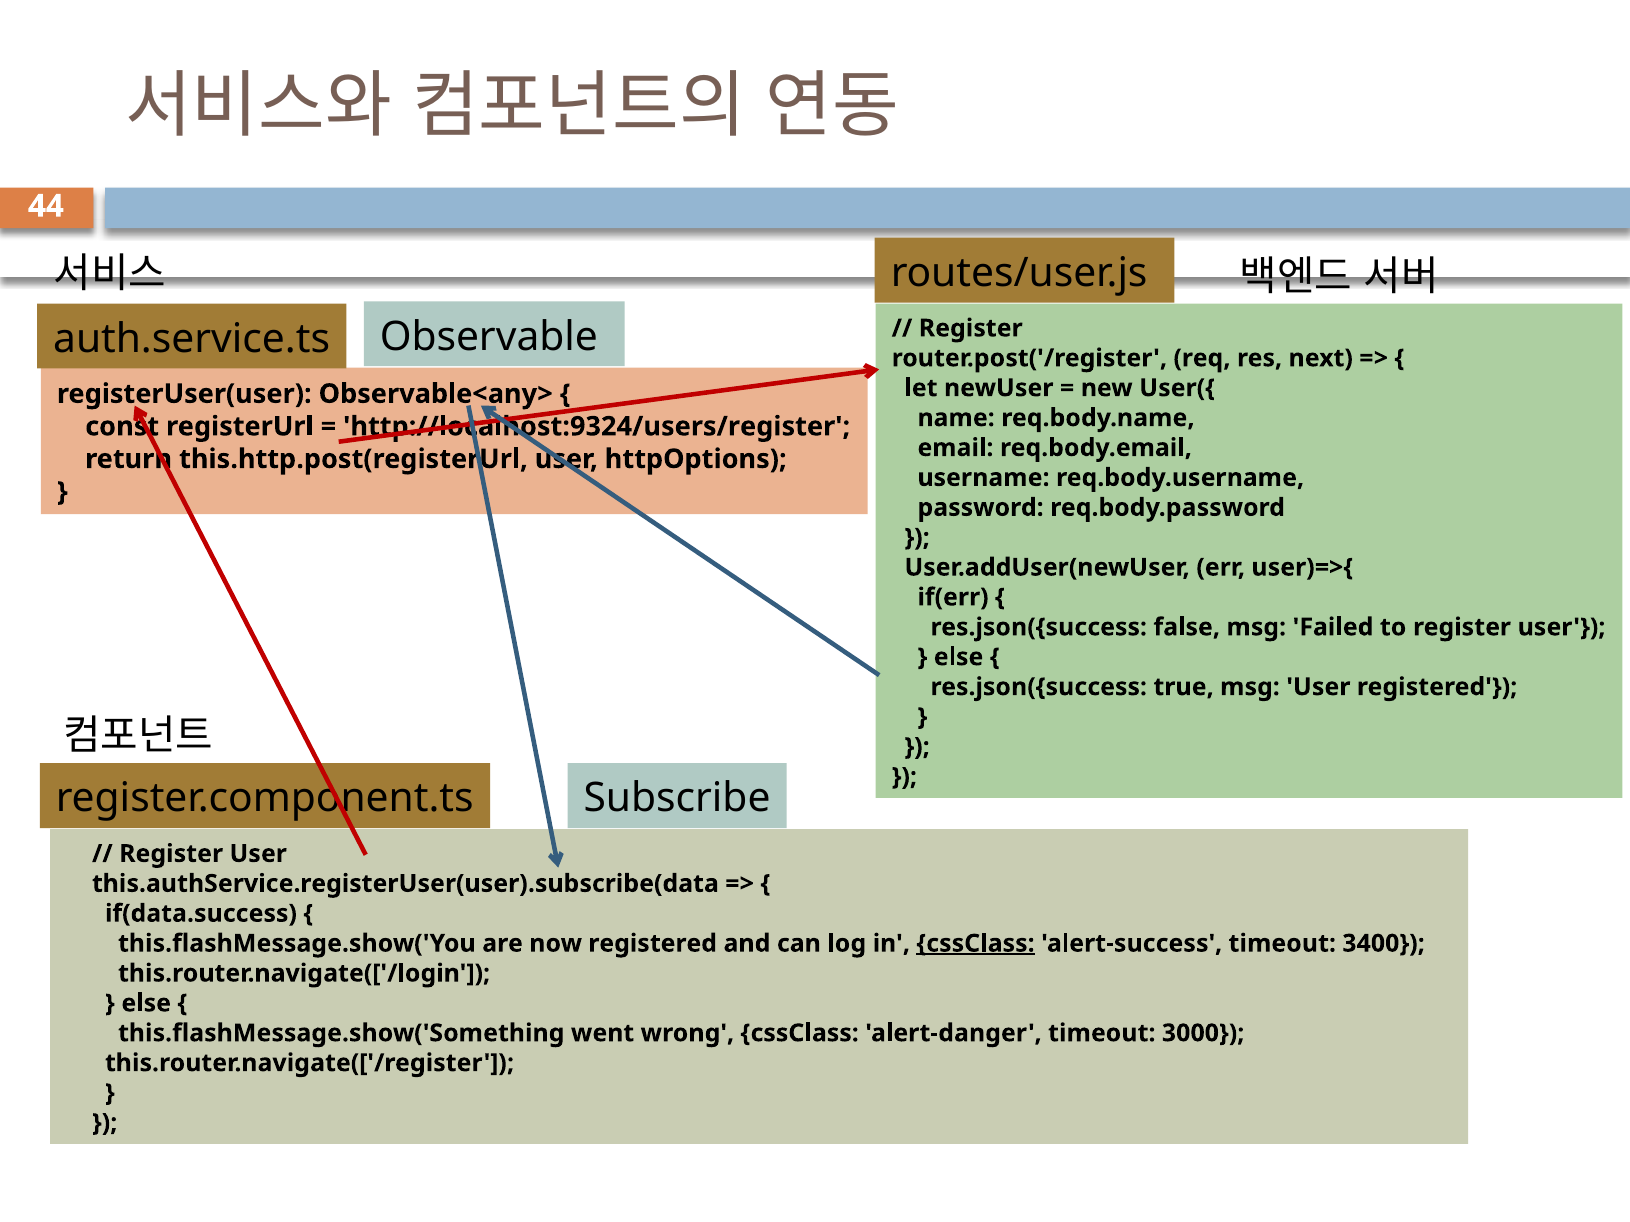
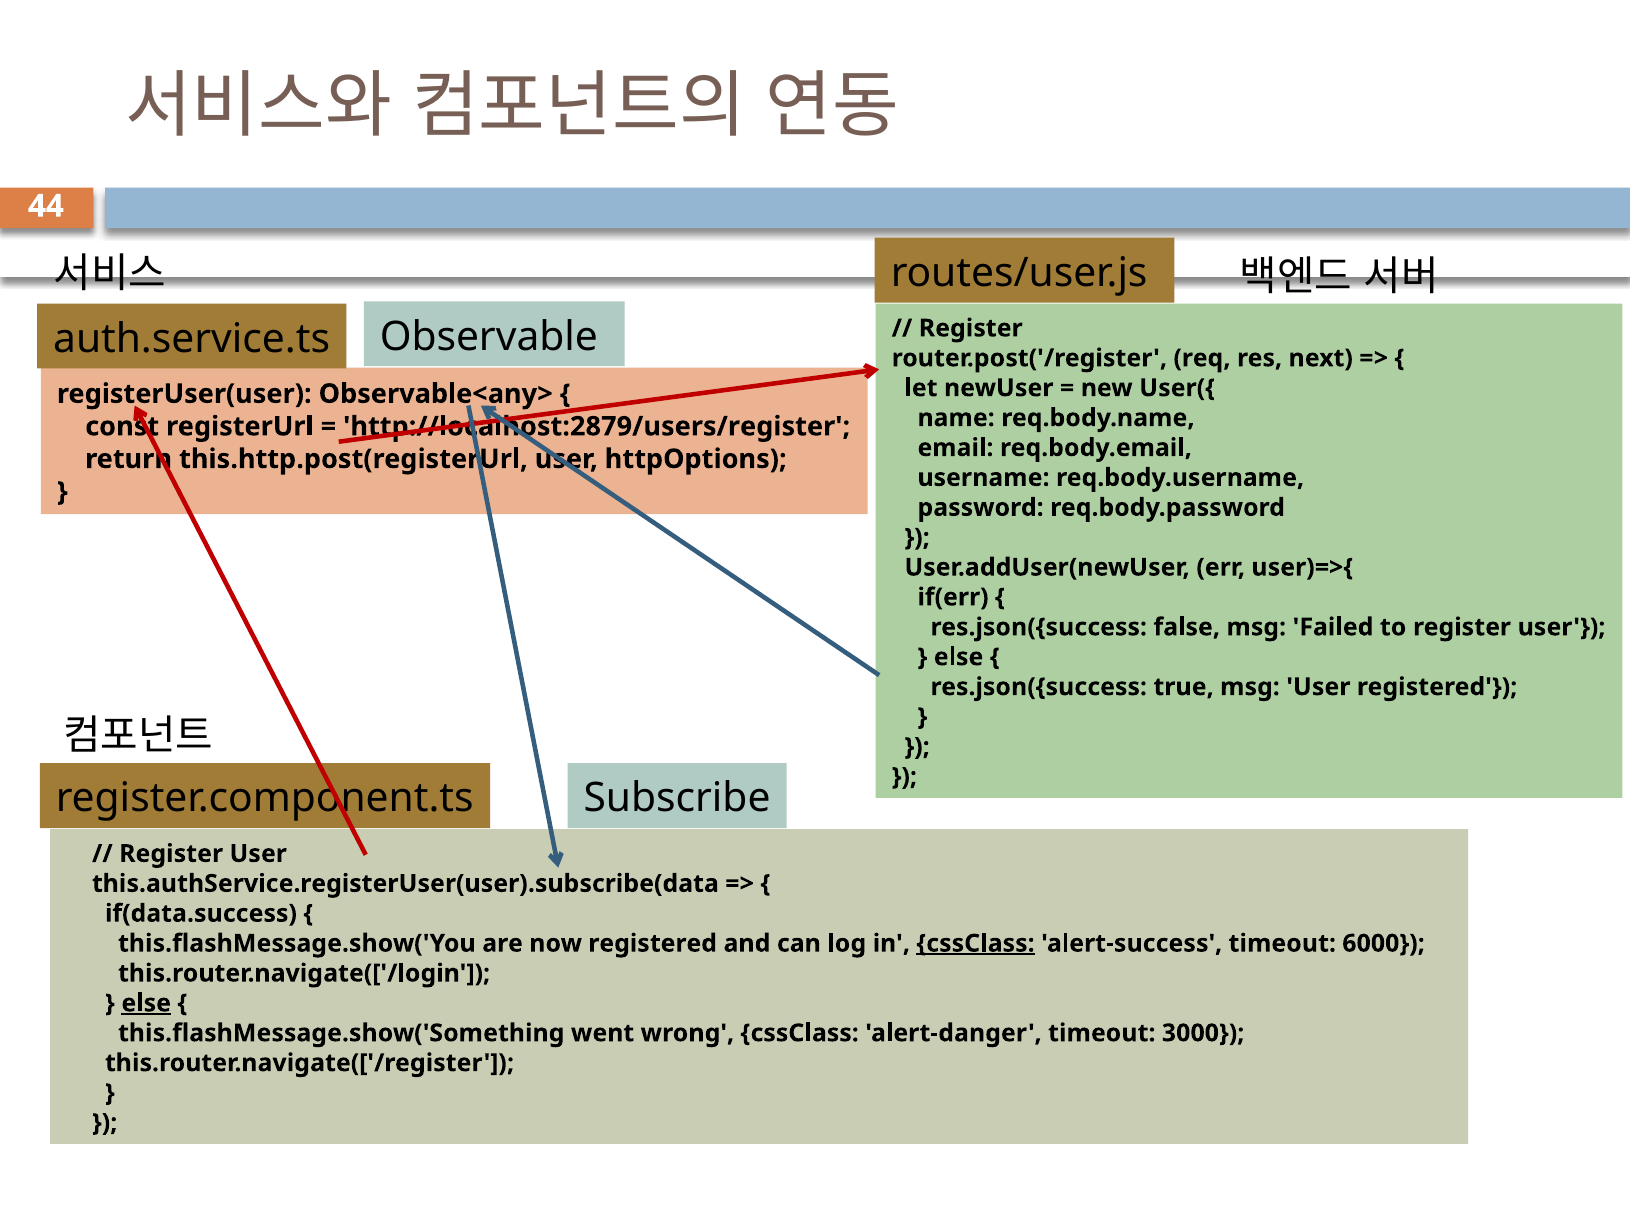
http://localhost:9324/users/register: http://localhost:9324/users/register -> http://localhost:2879/users/register
3400: 3400 -> 6000
else at (146, 1004) underline: none -> present
